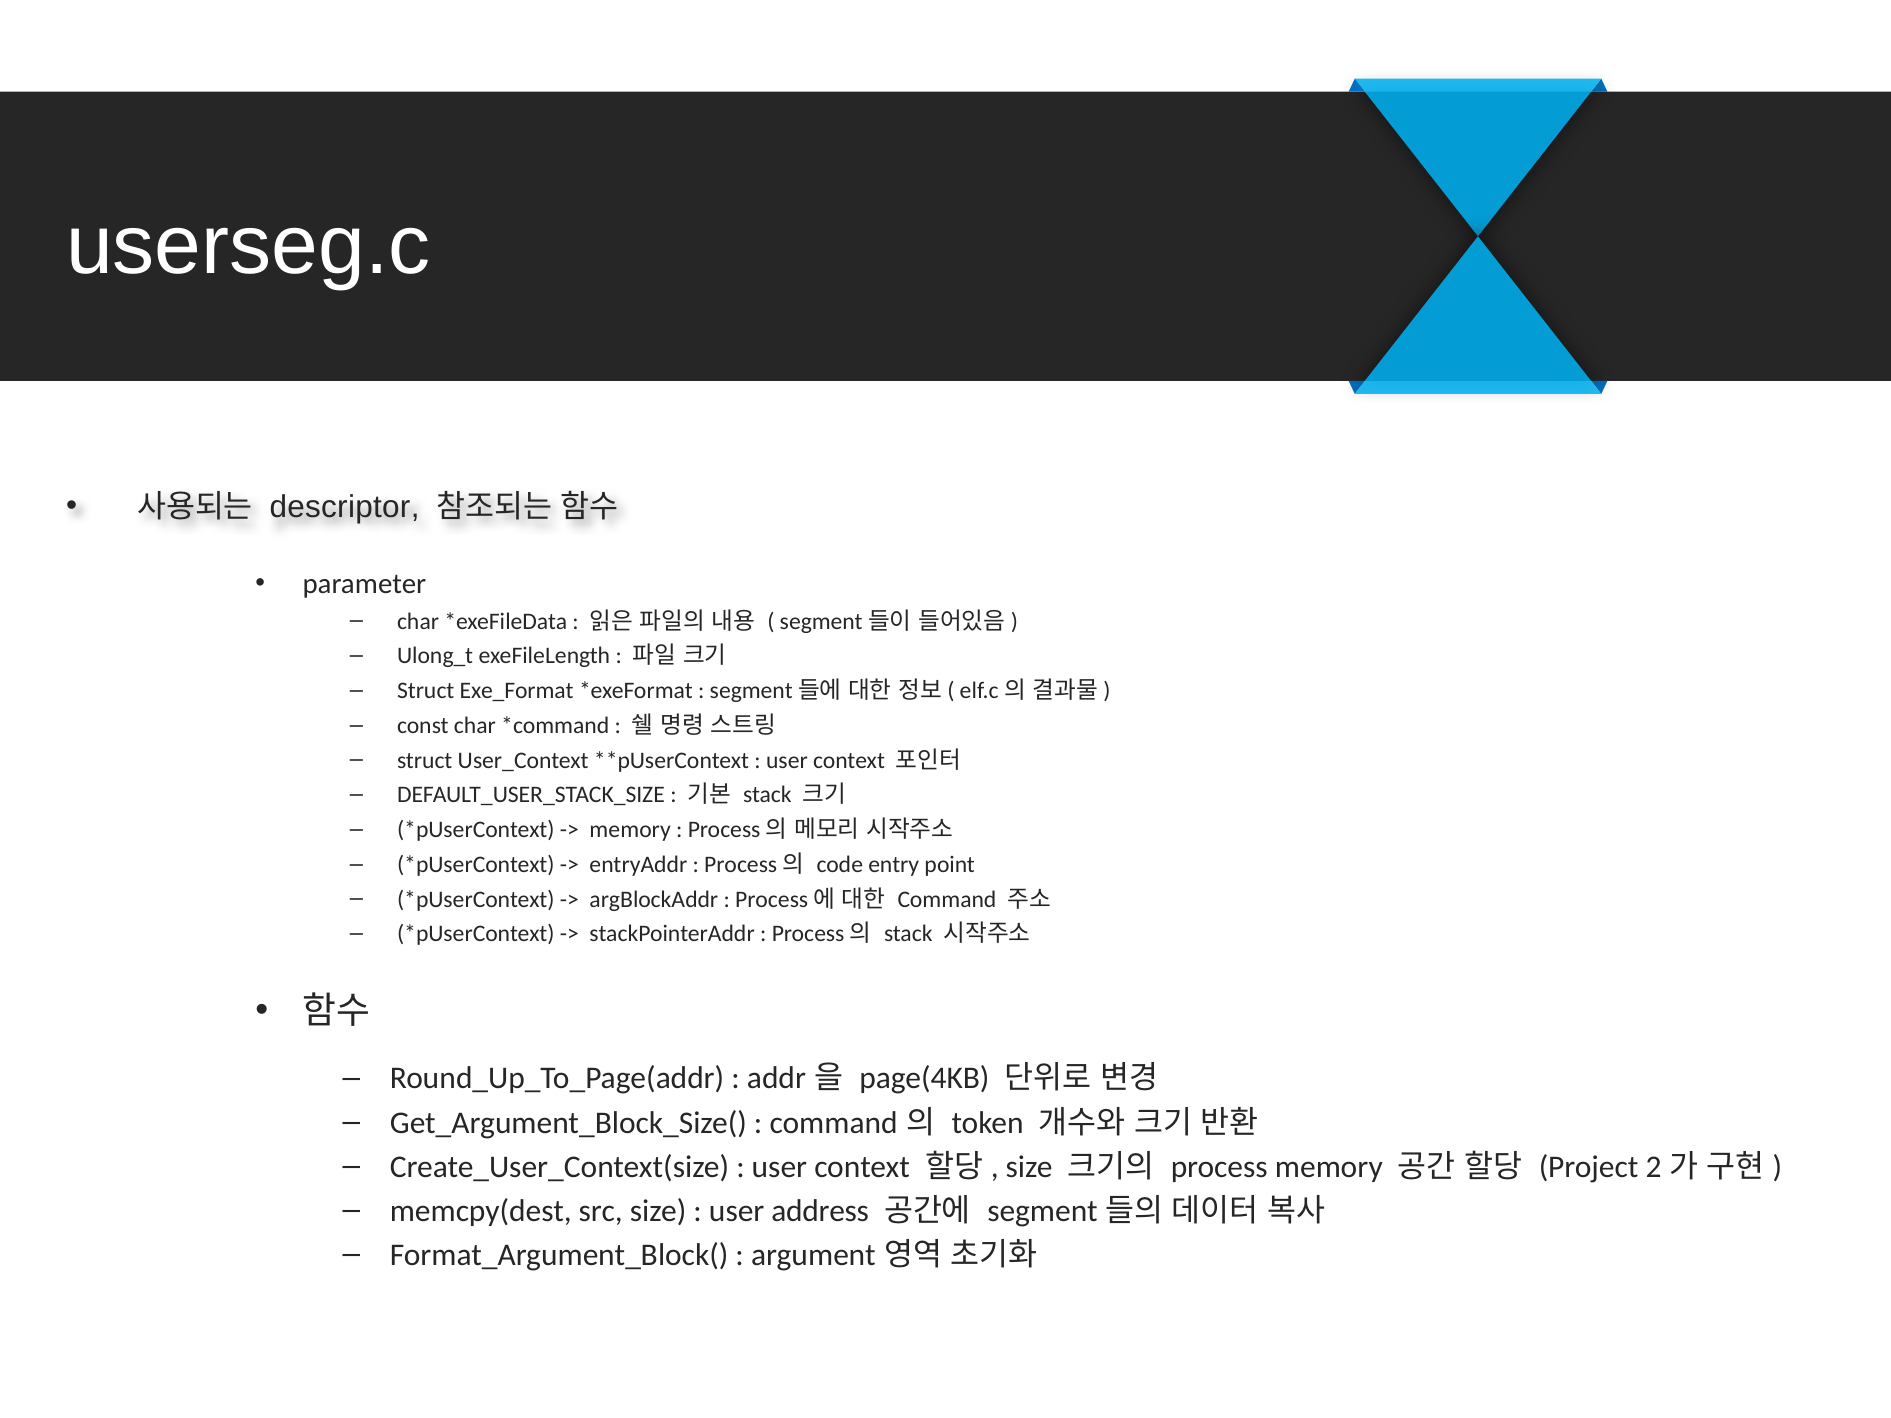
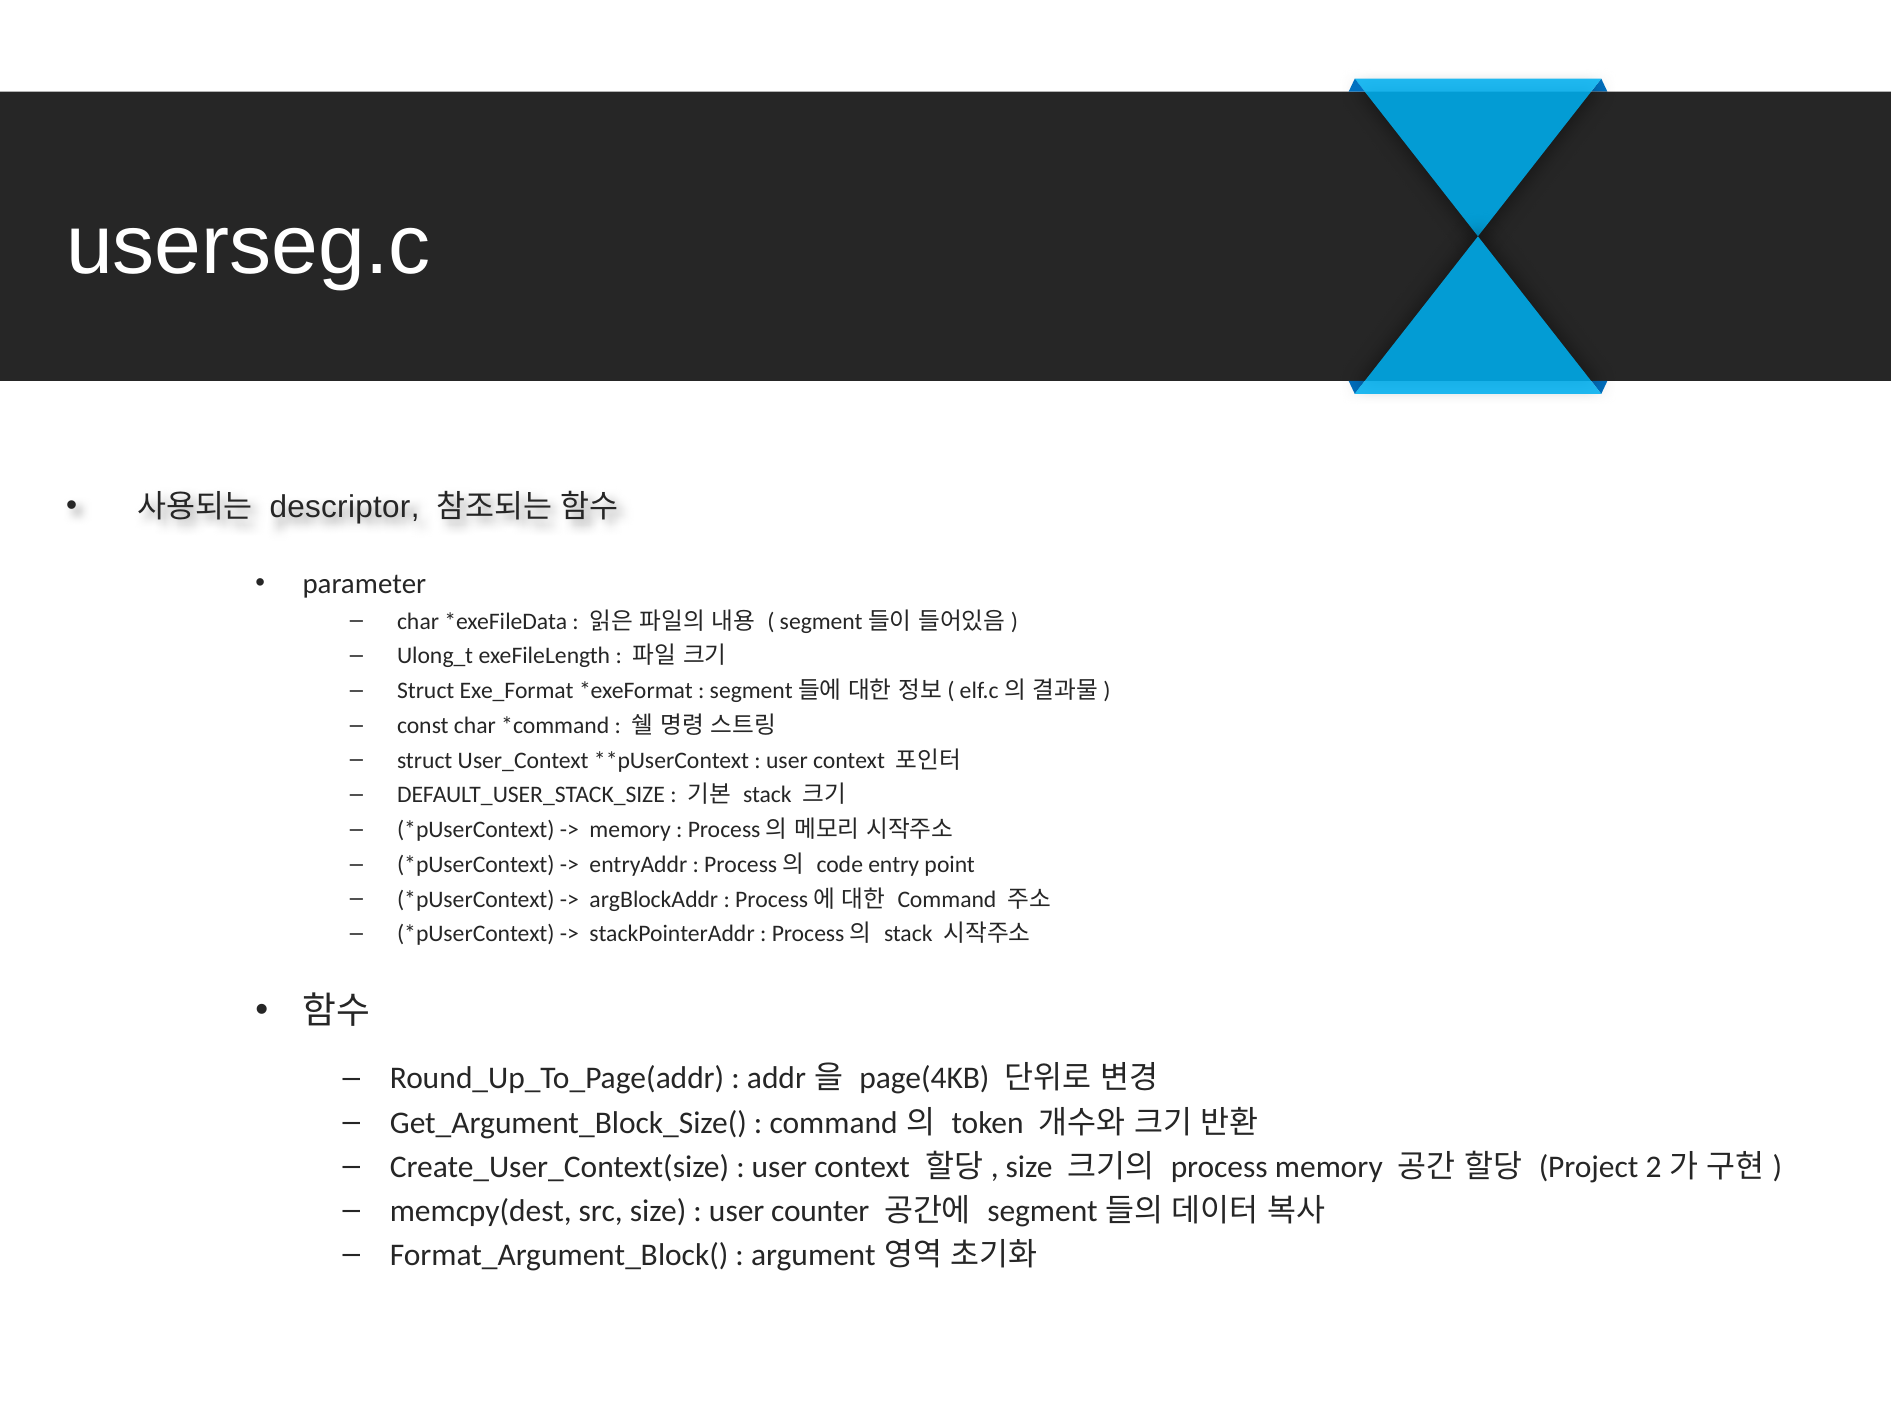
address: address -> counter
